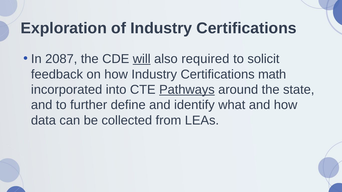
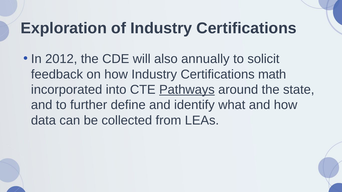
2087: 2087 -> 2012
will underline: present -> none
required: required -> annually
